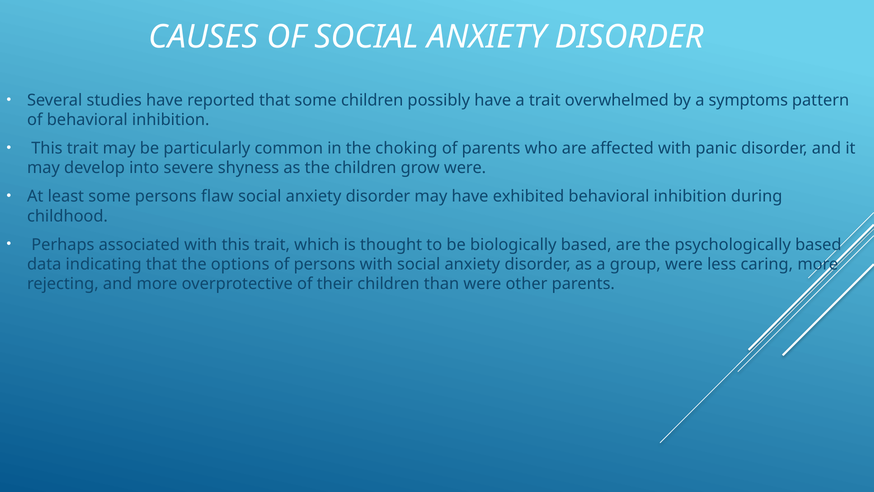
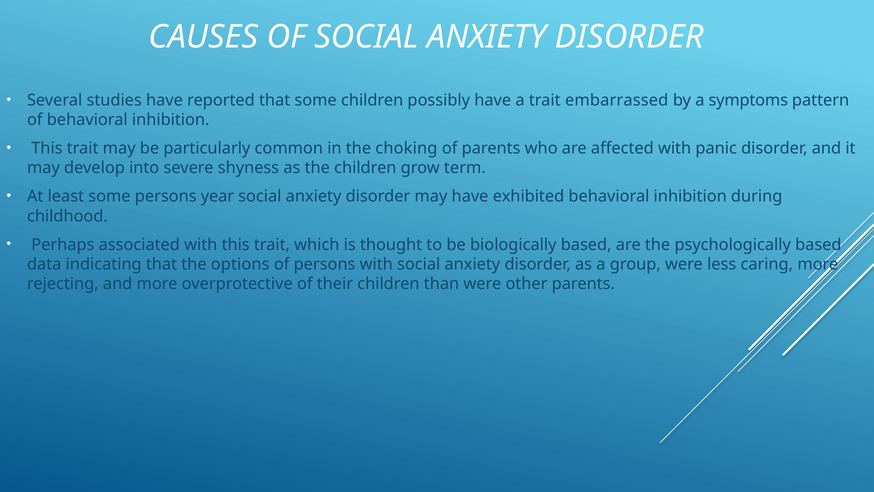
overwhelmed: overwhelmed -> embarrassed
grow were: were -> term
flaw: flaw -> year
